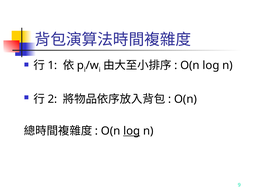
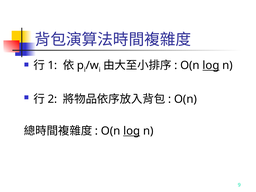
log at (211, 65) underline: none -> present
